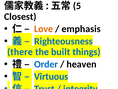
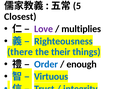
Love colour: orange -> purple
emphasis: emphasis -> multiplies
built: built -> their
heaven: heaven -> enough
